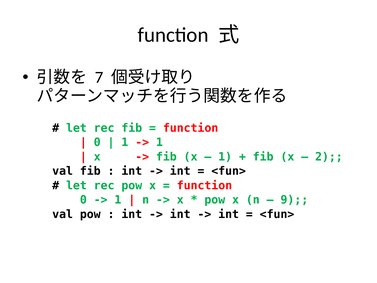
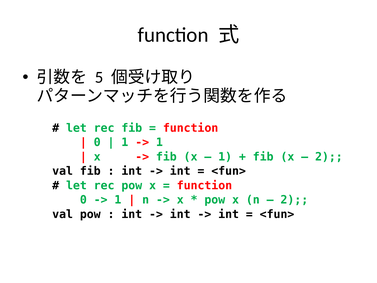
7: 7 -> 5
9 at (294, 200): 9 -> 2
